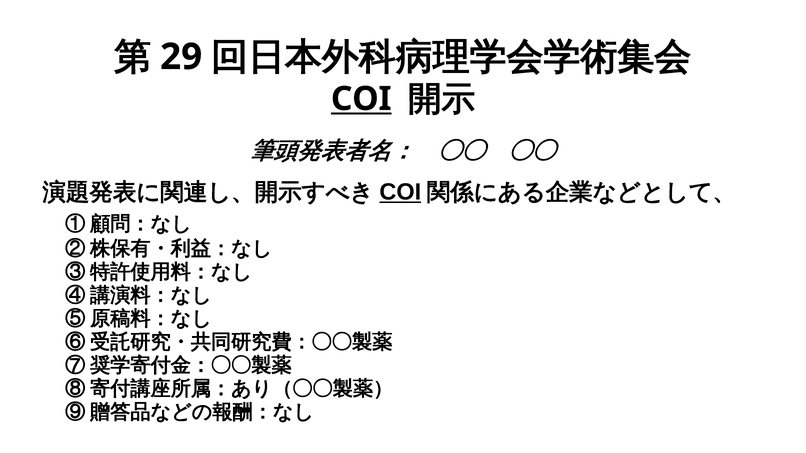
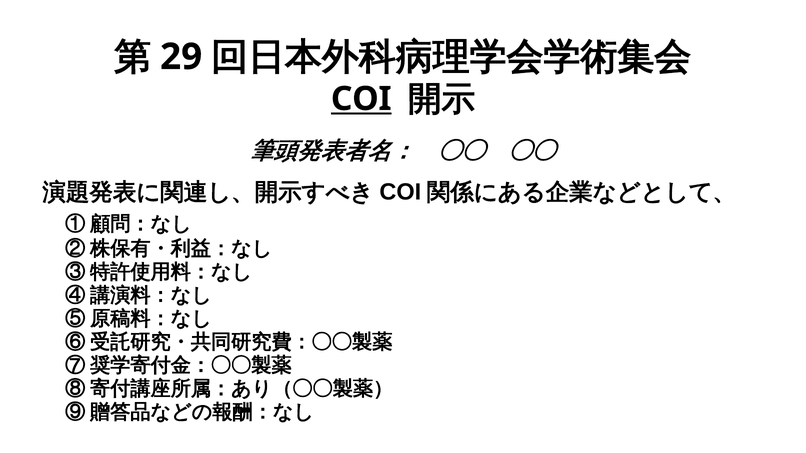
COI at (400, 192) underline: present -> none
